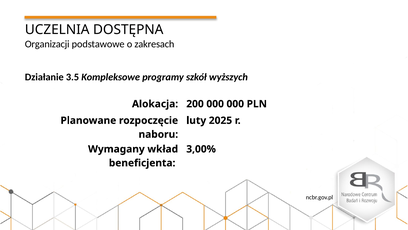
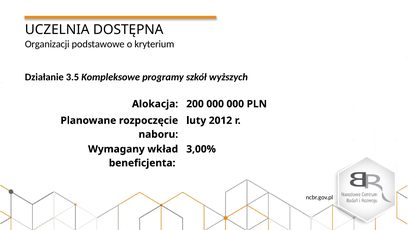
zakresach: zakresach -> kryterium
2025: 2025 -> 2012
